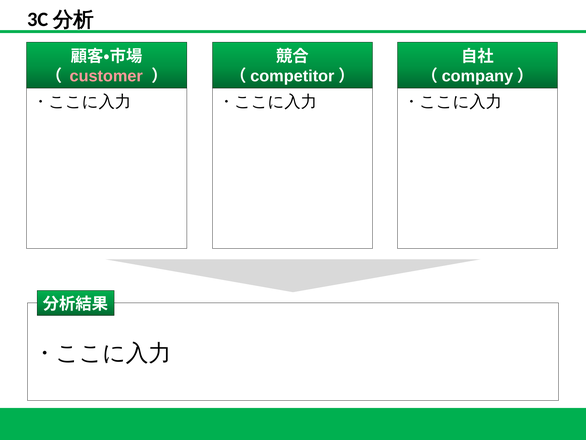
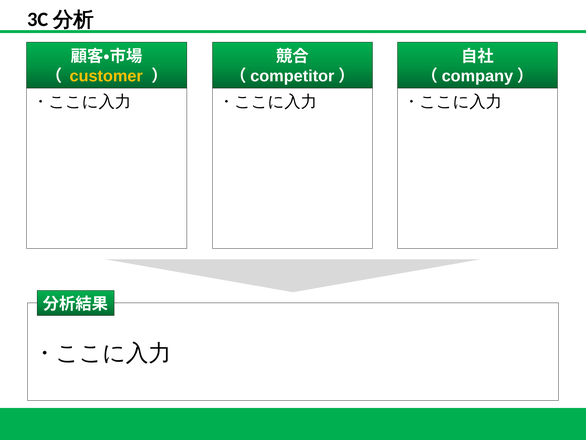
customer colour: pink -> yellow
